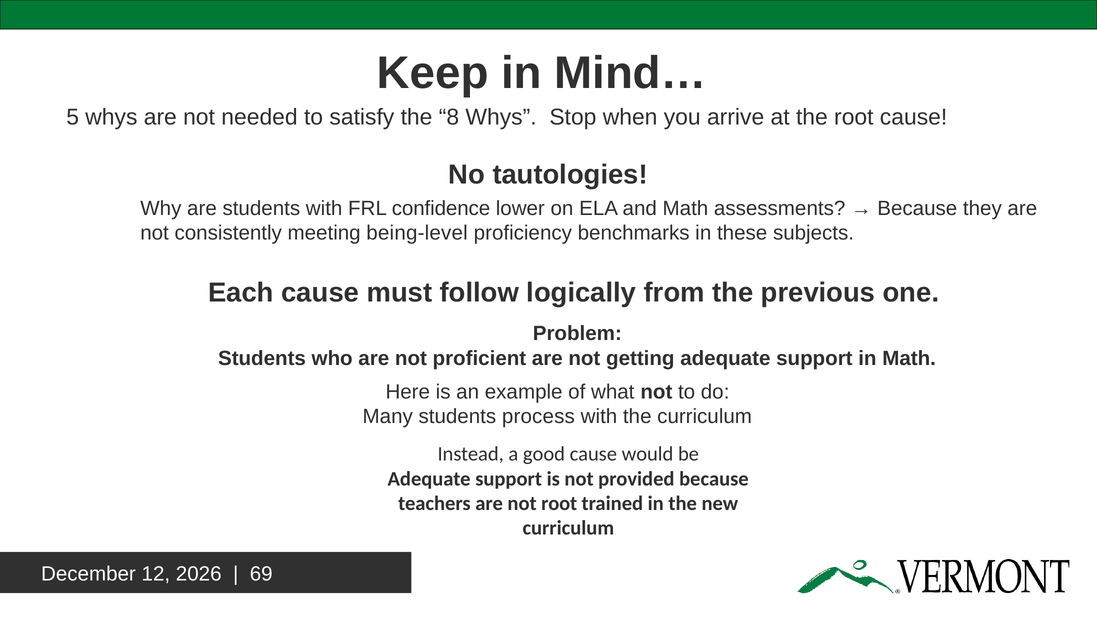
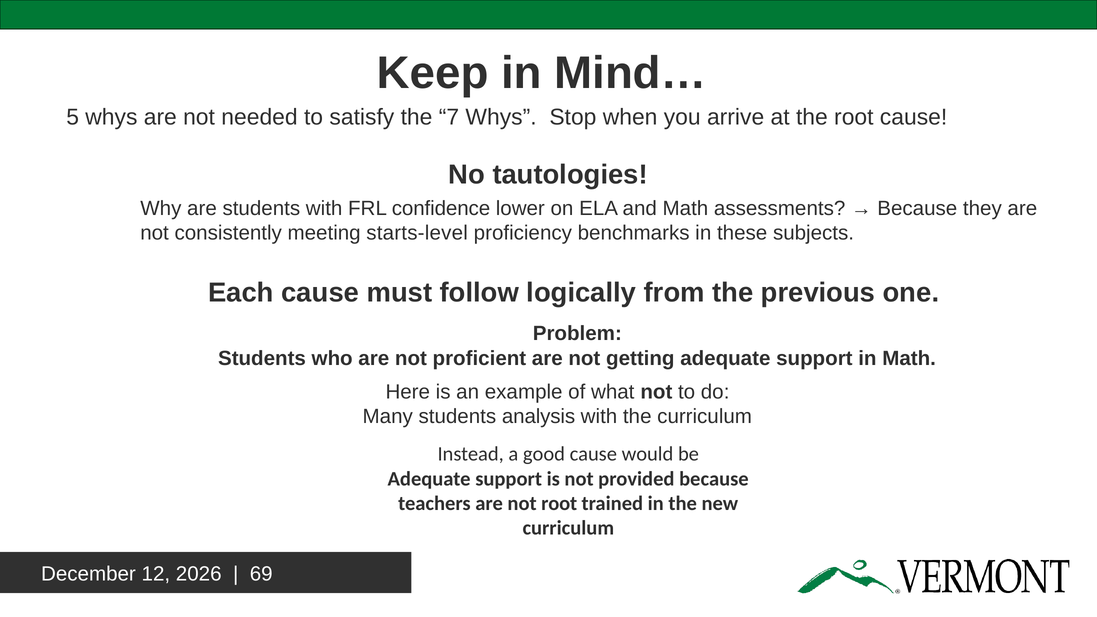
8: 8 -> 7
being-level: being-level -> starts-level
process: process -> analysis
